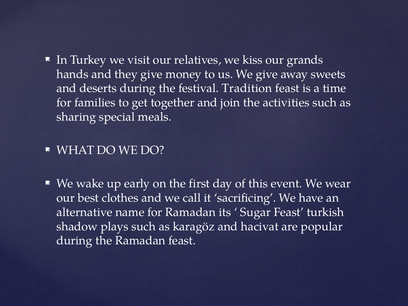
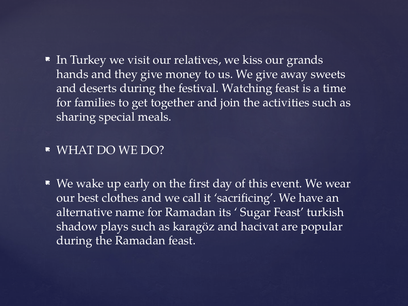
Tradition: Tradition -> Watching
